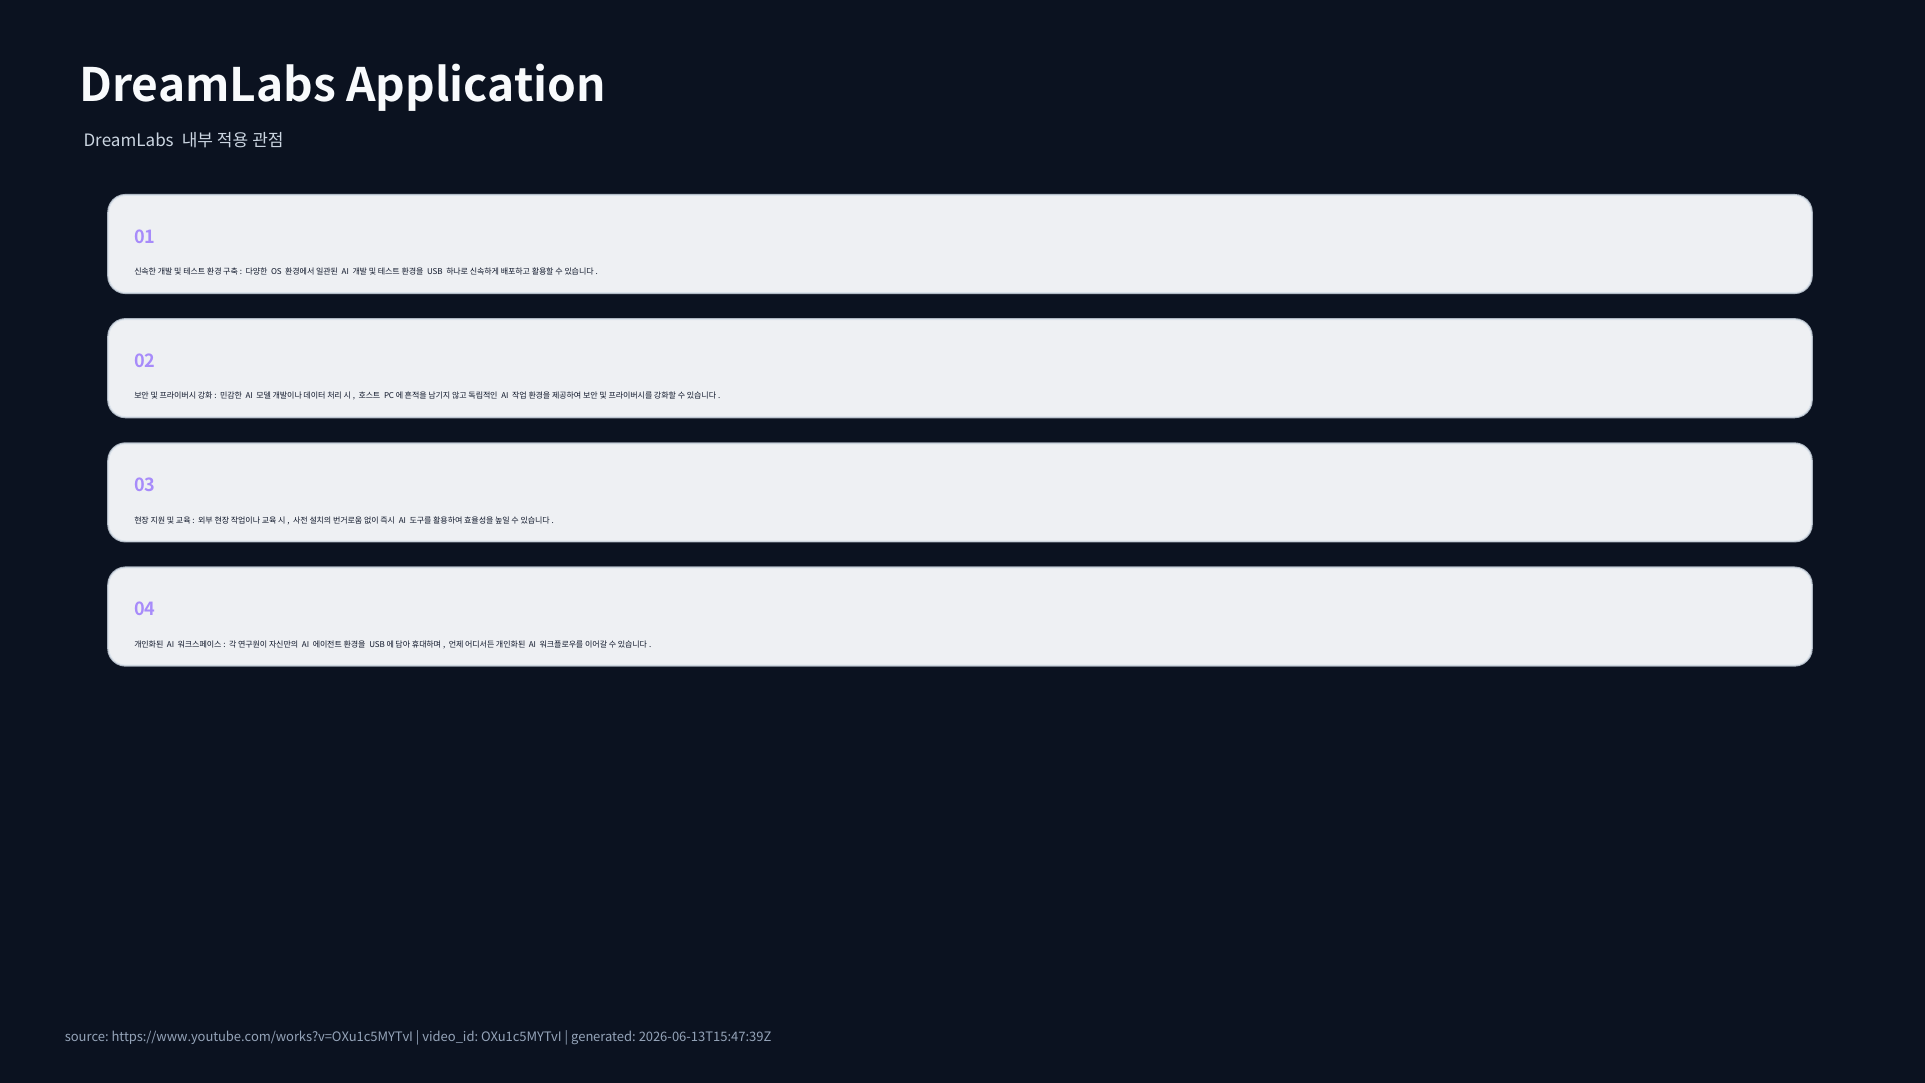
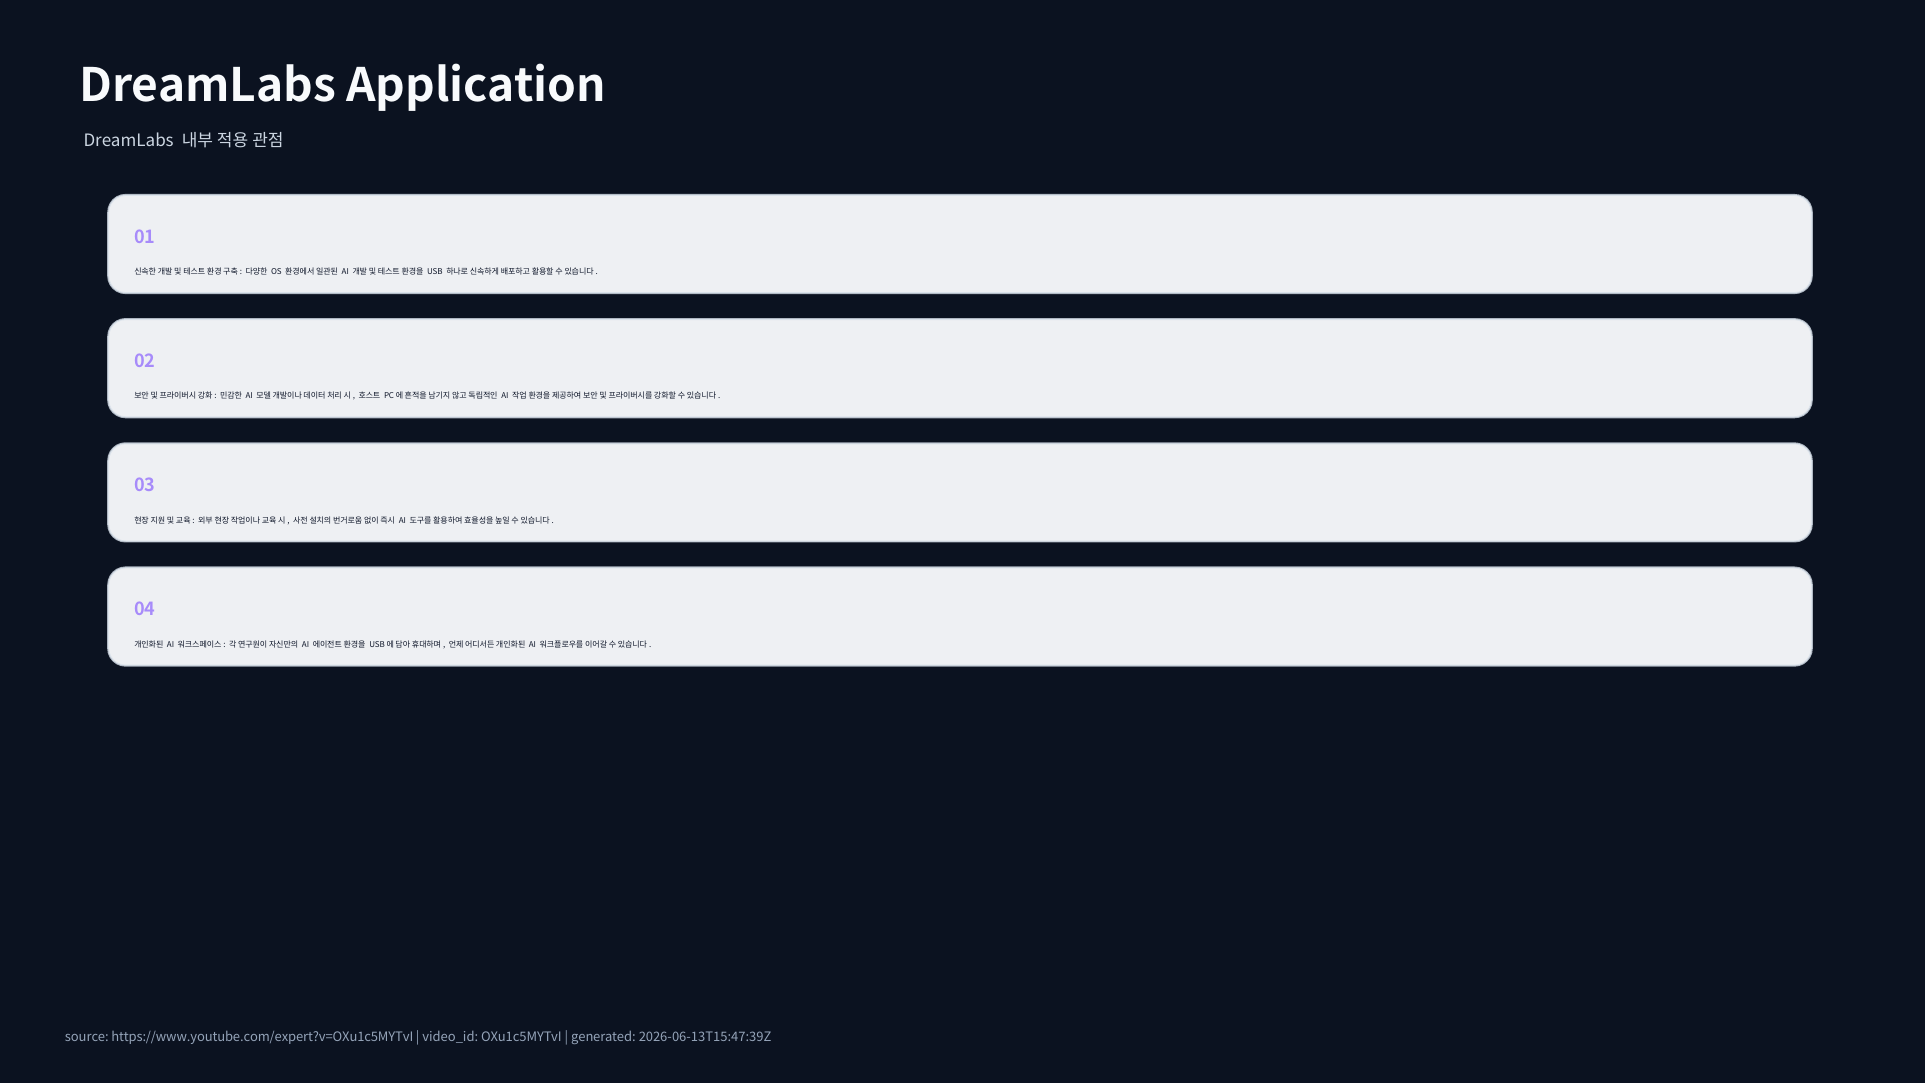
https://www.youtube.com/works?v=OXu1c5MYTvI: https://www.youtube.com/works?v=OXu1c5MYTvI -> https://www.youtube.com/expert?v=OXu1c5MYTvI
